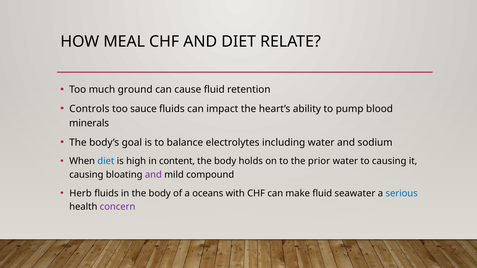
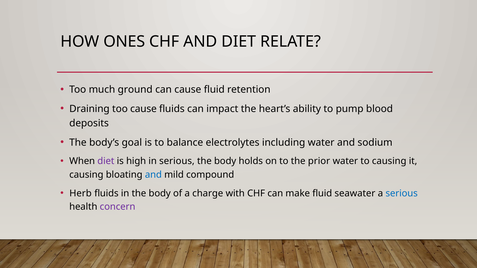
MEAL: MEAL -> ONES
Controls: Controls -> Draining
too sauce: sauce -> cause
minerals: minerals -> deposits
diet at (106, 161) colour: blue -> purple
in content: content -> serious
and at (153, 175) colour: purple -> blue
oceans: oceans -> charge
